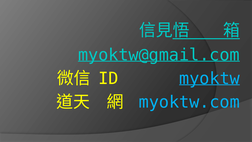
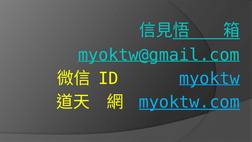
myoktw.com underline: none -> present
